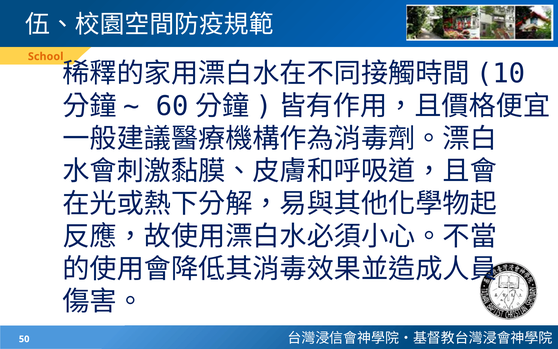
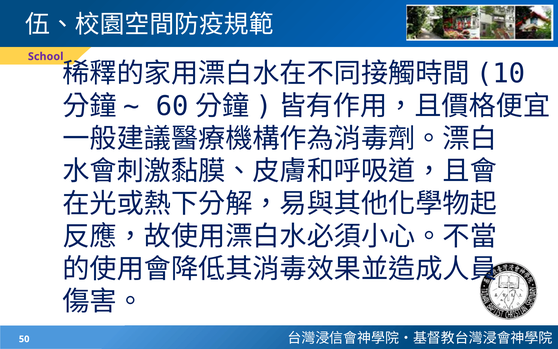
School colour: orange -> purple
